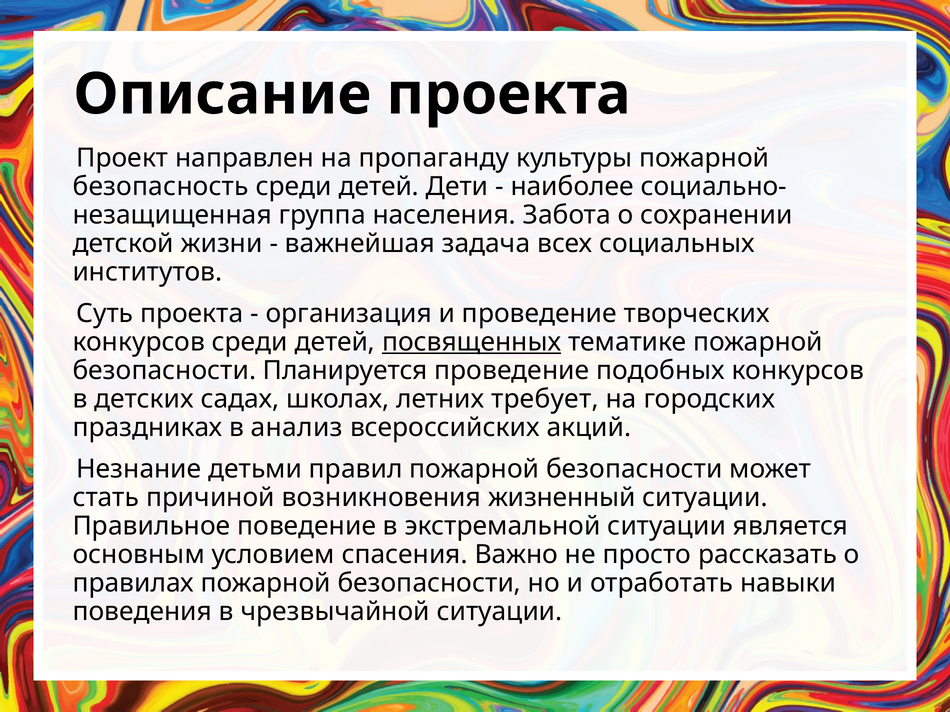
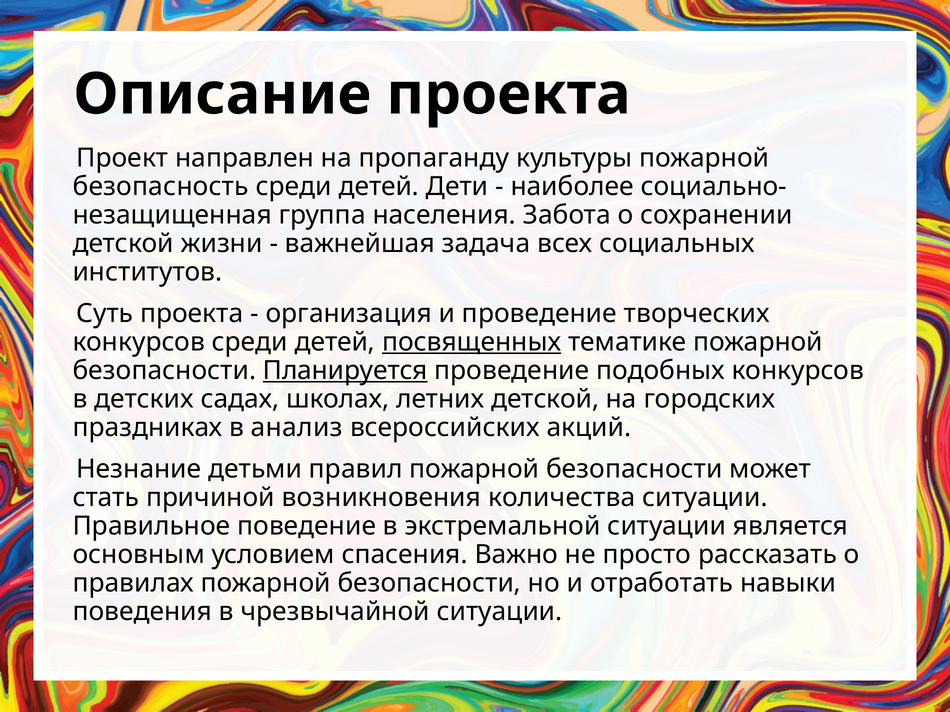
Планируется underline: none -> present
летних требует: требует -> детской
жизненный: жизненный -> количества
